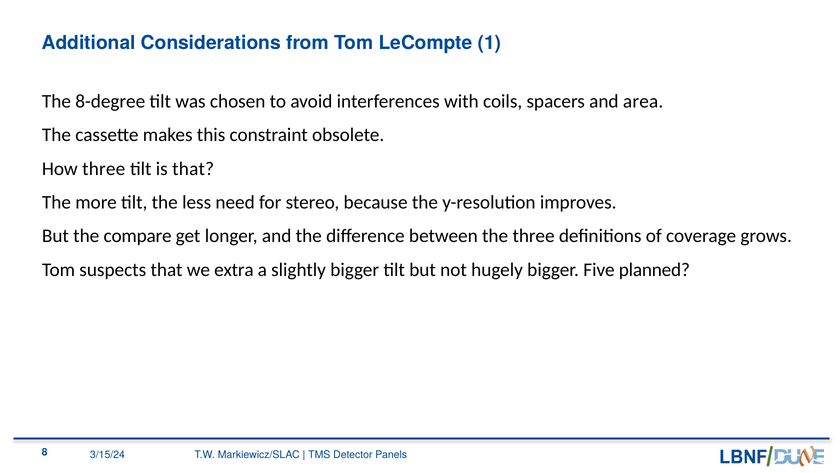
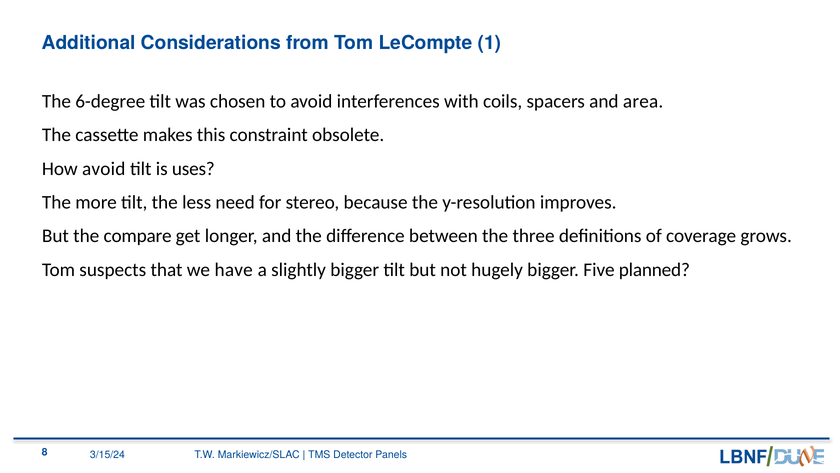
8-degree: 8-degree -> 6-degree
How three: three -> avoid
is that: that -> uses
extra: extra -> have
